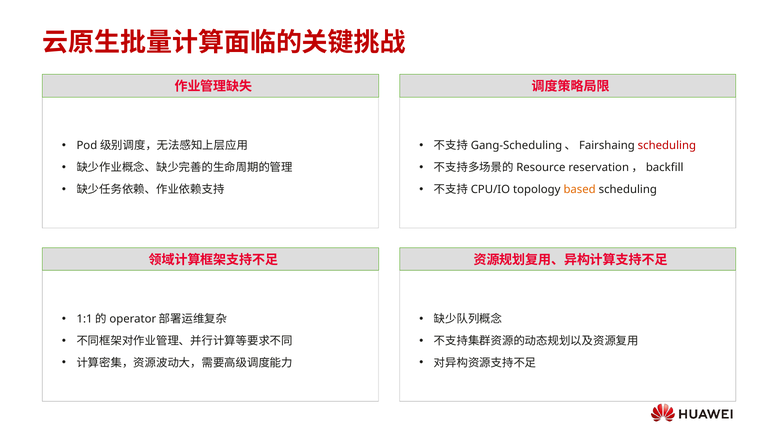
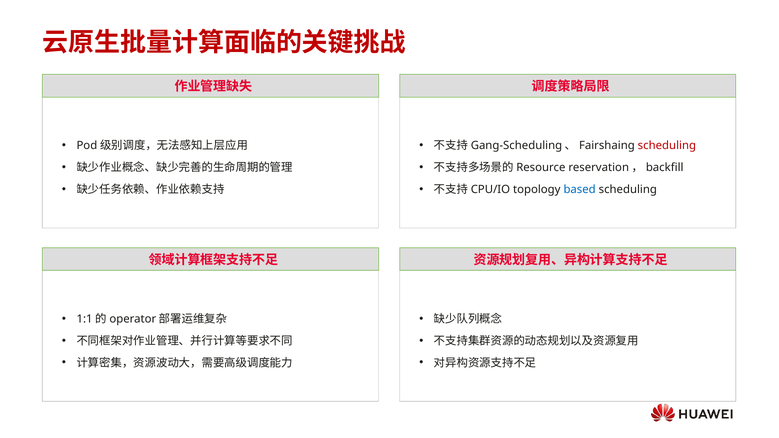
based colour: orange -> blue
